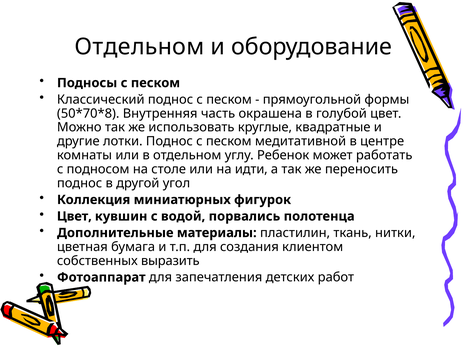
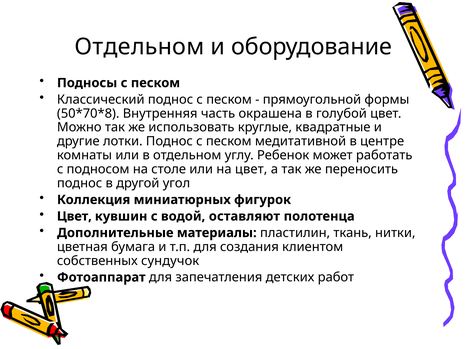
на идти: идти -> цвет
порвались: порвались -> оставляют
выразить: выразить -> сундучок
